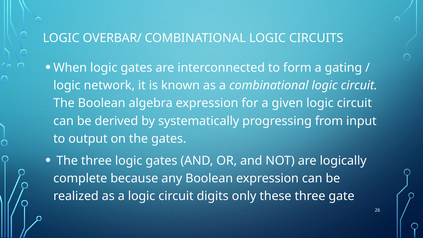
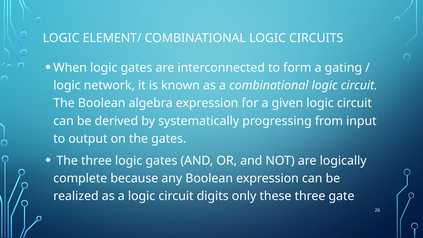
OVERBAR/: OVERBAR/ -> ELEMENT/
